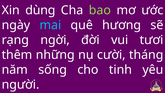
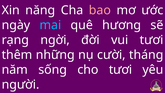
dùng: dùng -> năng
bao colour: light green -> pink
cho tinh: tinh -> tươi
